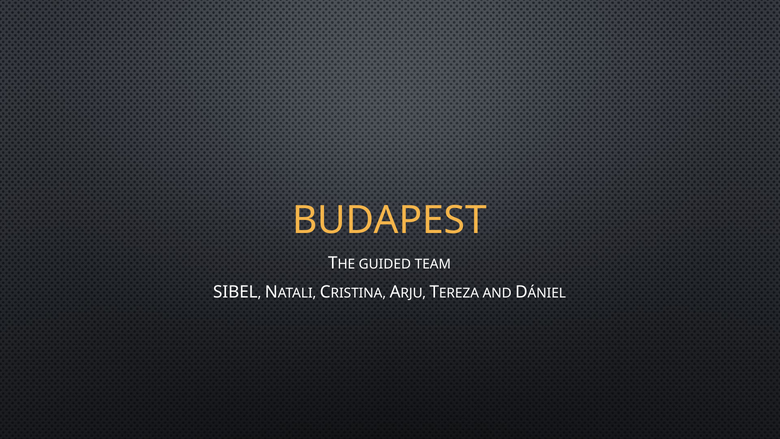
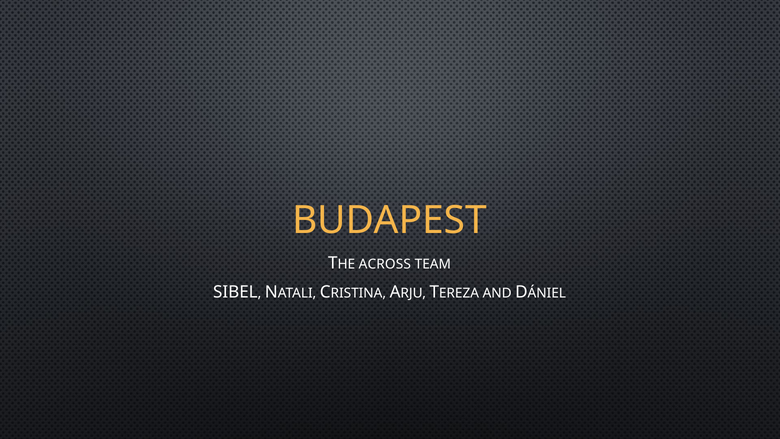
GUIDED: GUIDED -> ACROSS
